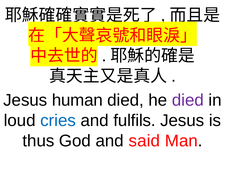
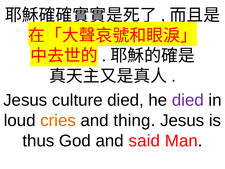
human: human -> culture
cries colour: blue -> orange
fulfils: fulfils -> thing
